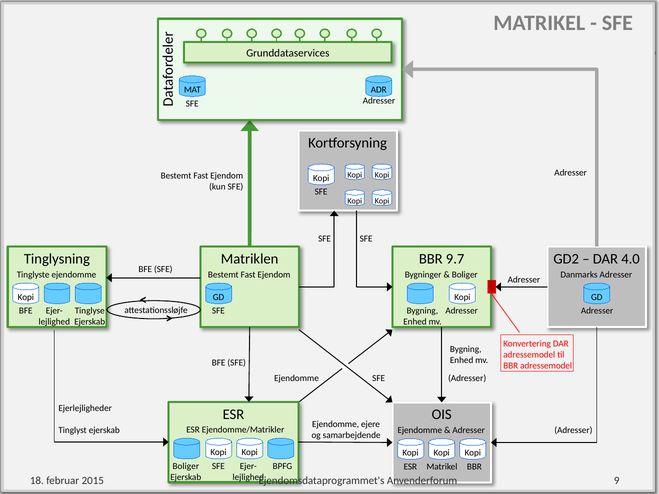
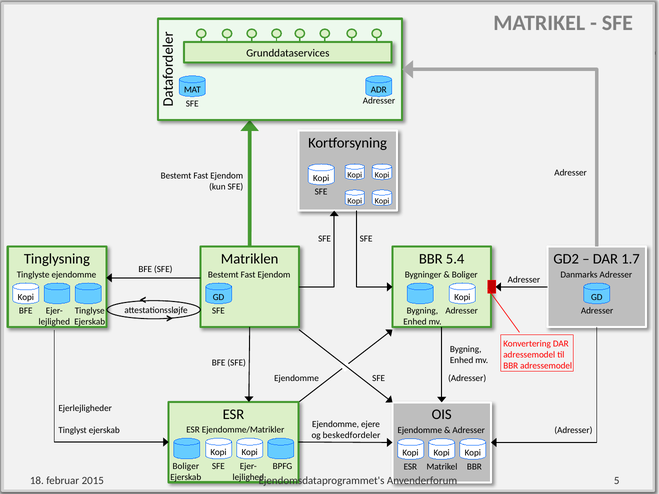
9.7: 9.7 -> 5.4
4.0: 4.0 -> 1.7
samarbejdende: samarbejdende -> beskedfordeler
9: 9 -> 5
